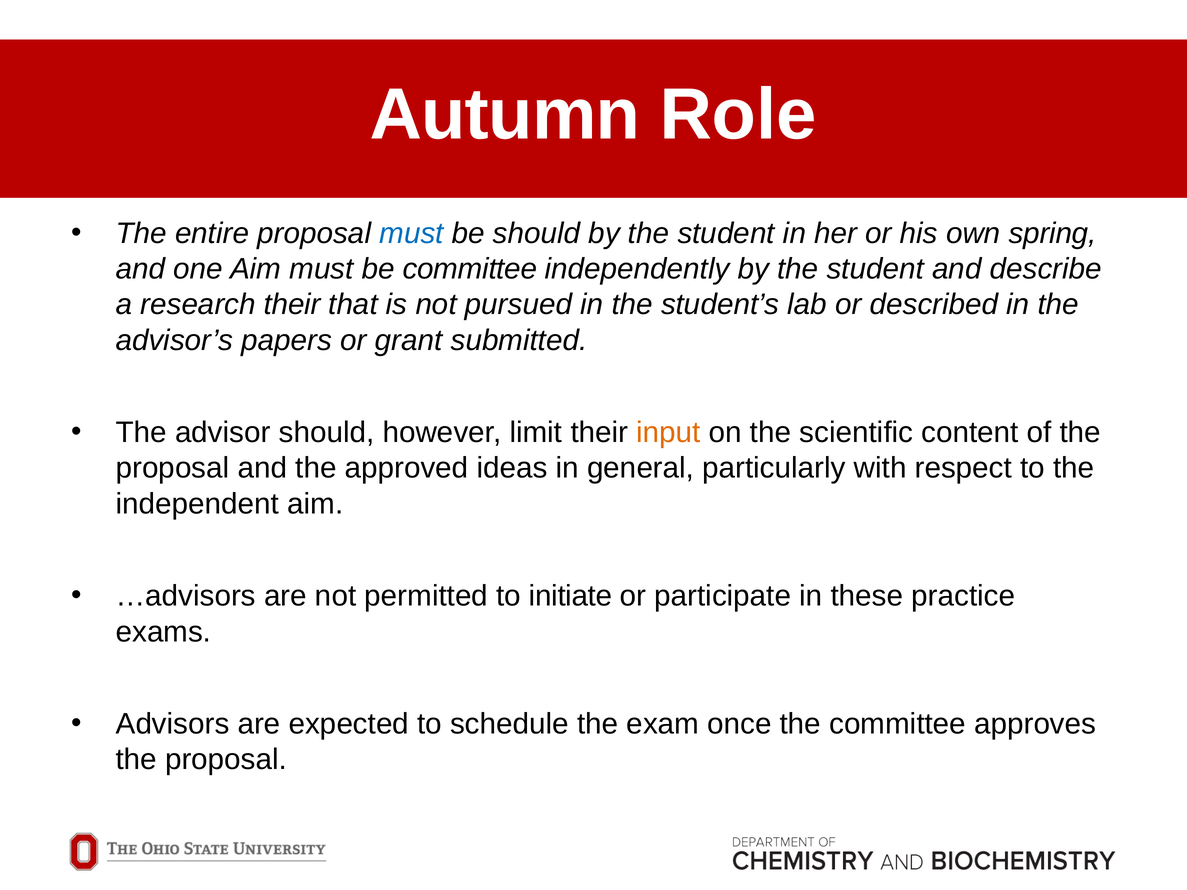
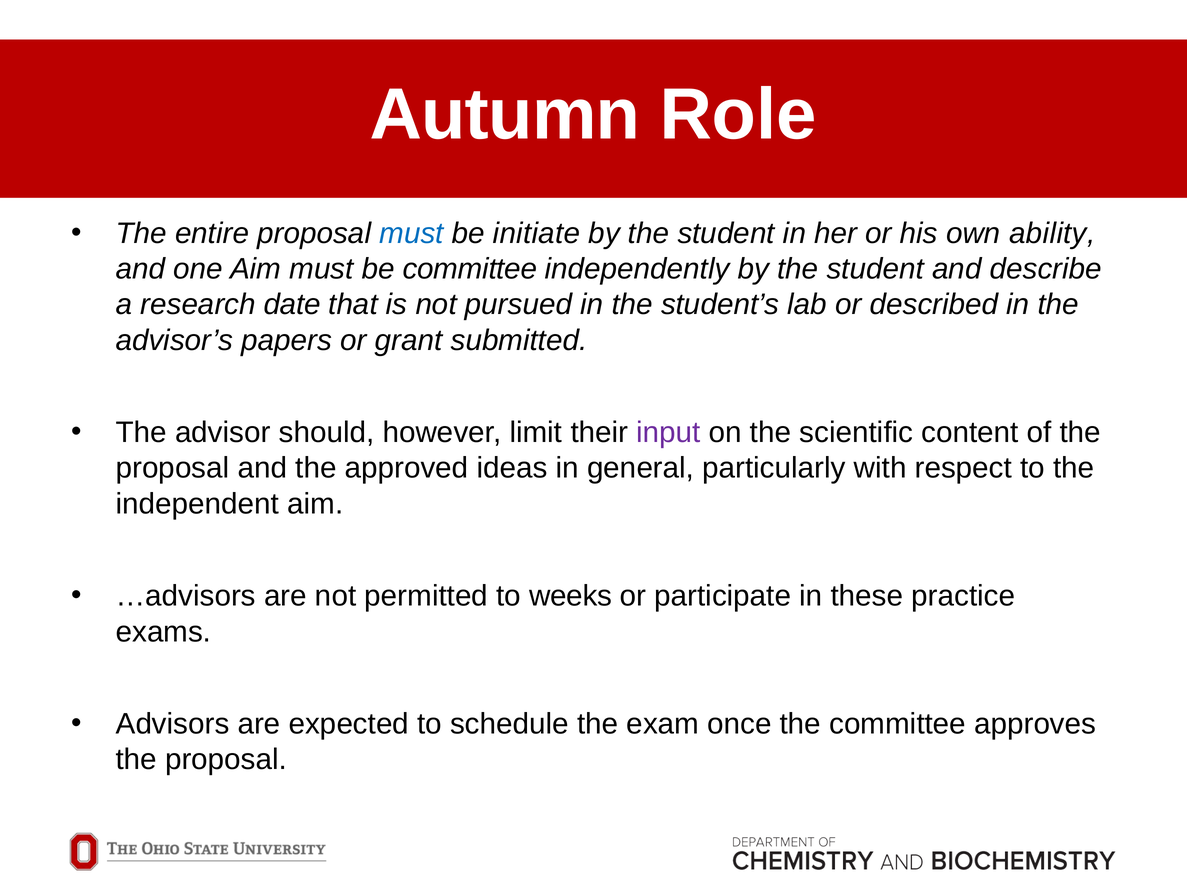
be should: should -> initiate
spring: spring -> ability
research their: their -> date
input colour: orange -> purple
initiate: initiate -> weeks
